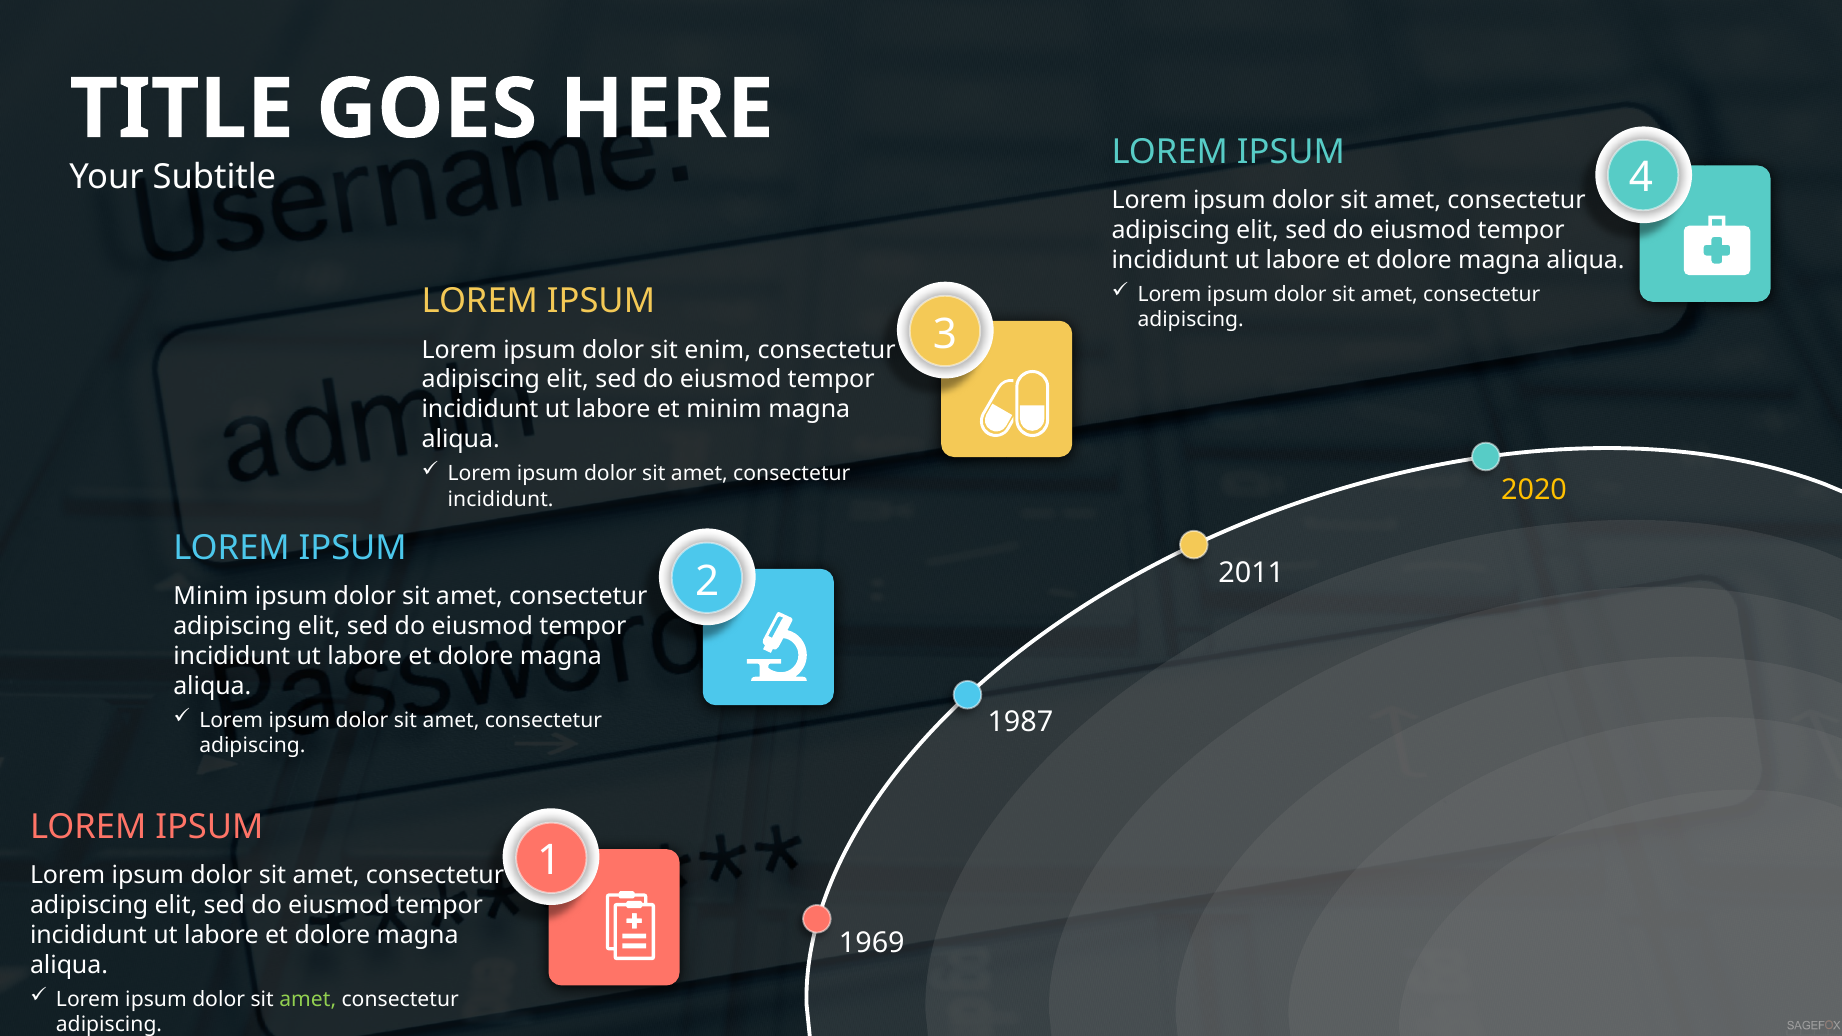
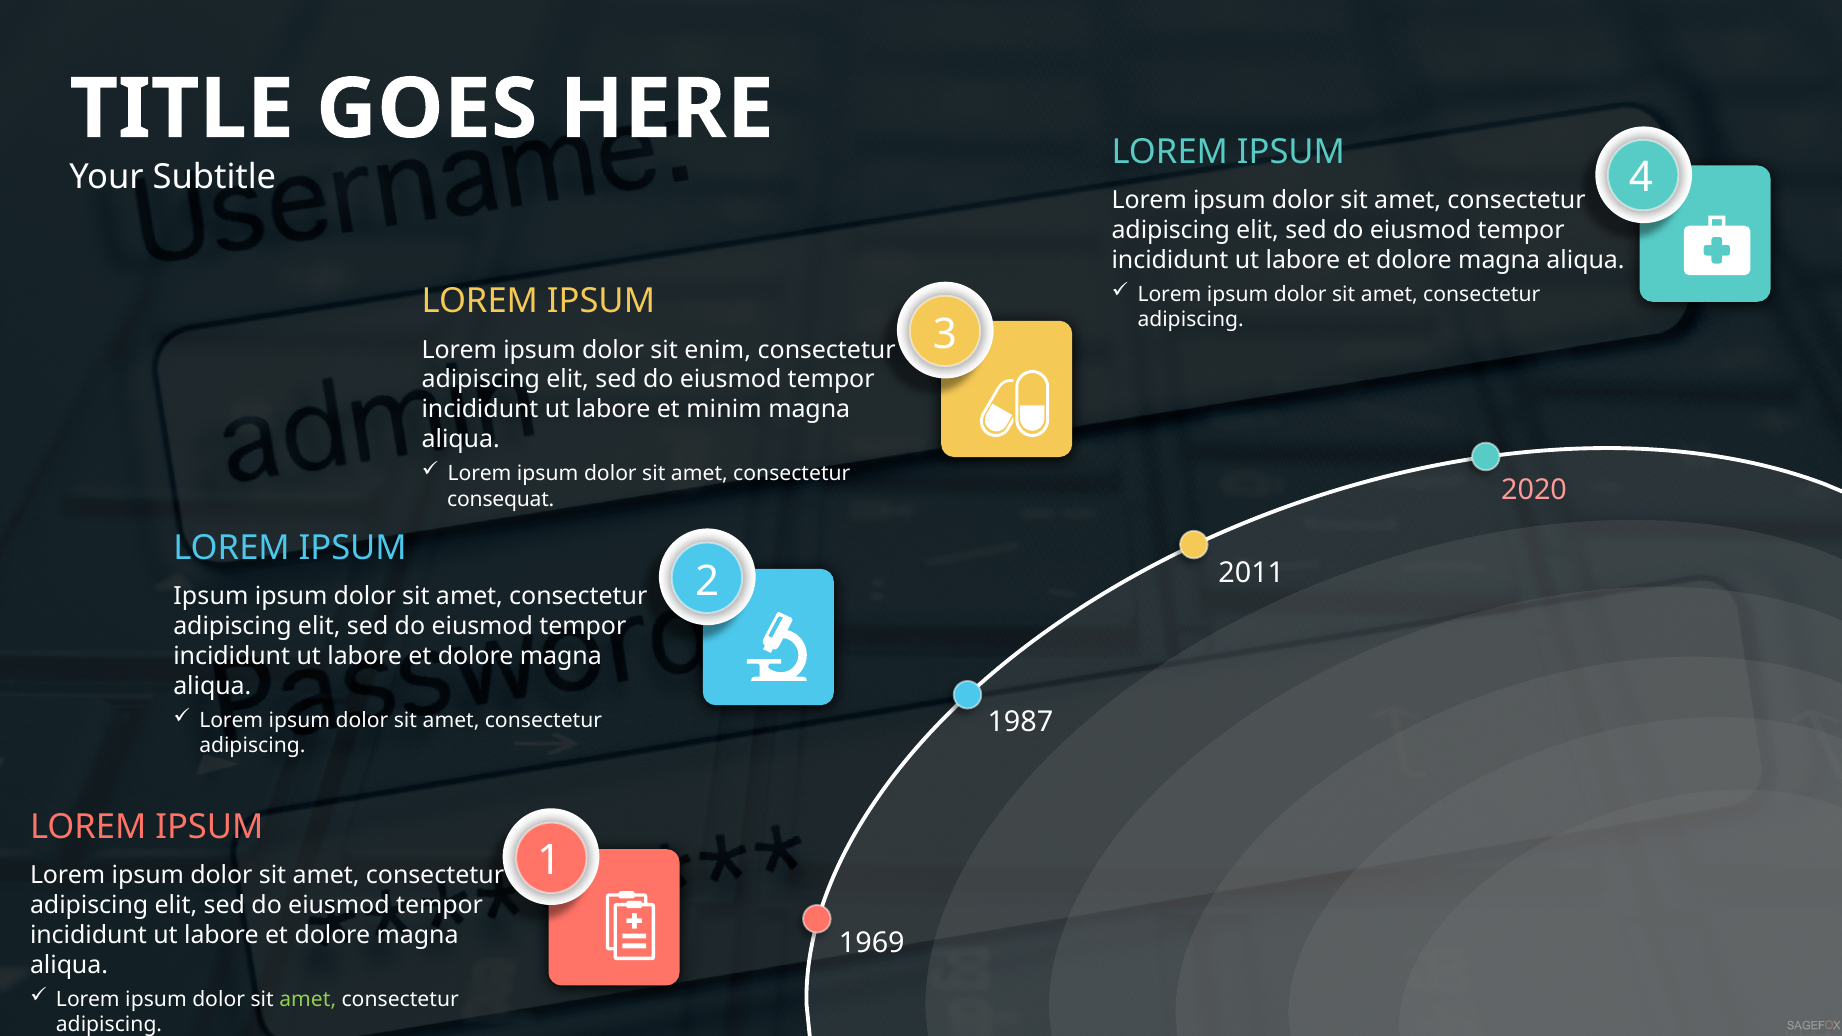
2020 colour: yellow -> pink
incididunt at (501, 499): incididunt -> consequat
Minim at (211, 597): Minim -> Ipsum
